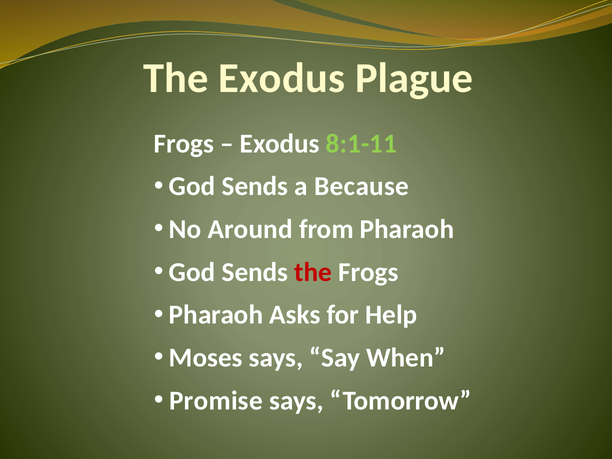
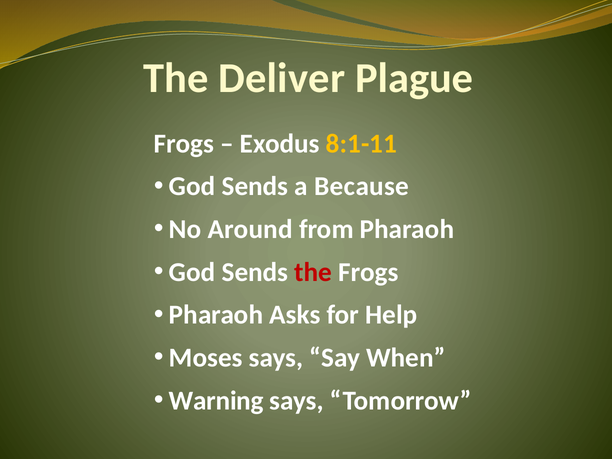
The Exodus: Exodus -> Deliver
8:1-11 colour: light green -> yellow
Promise: Promise -> Warning
